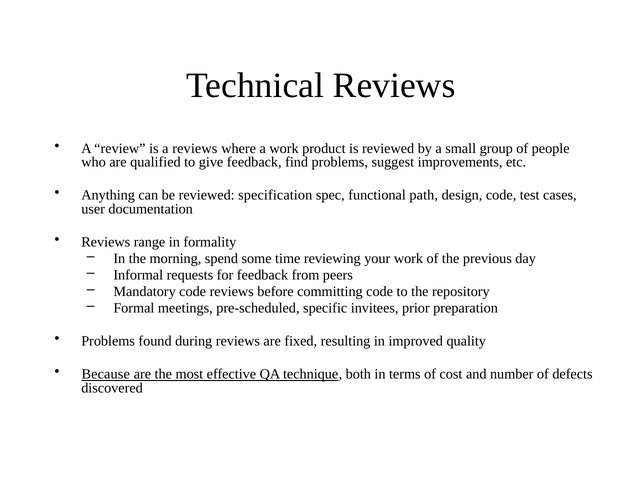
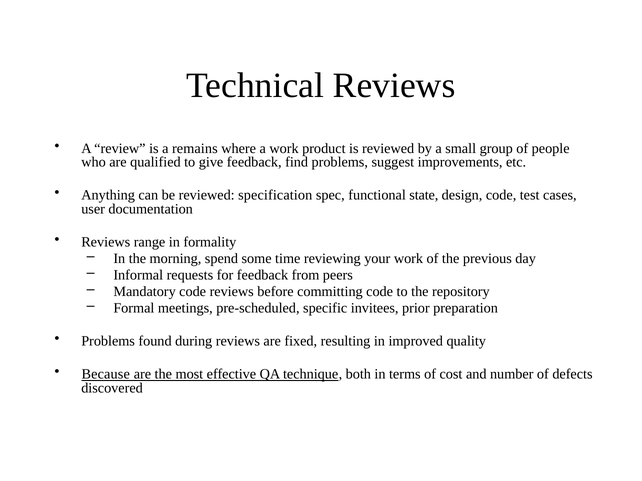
a reviews: reviews -> remains
path: path -> state
